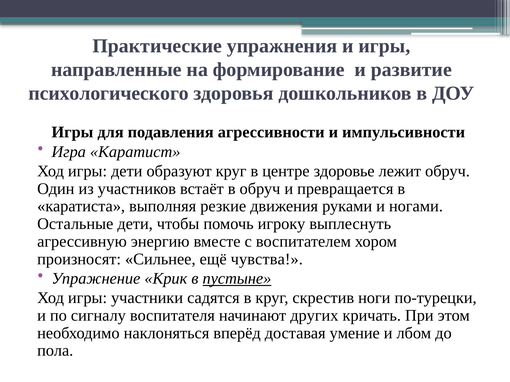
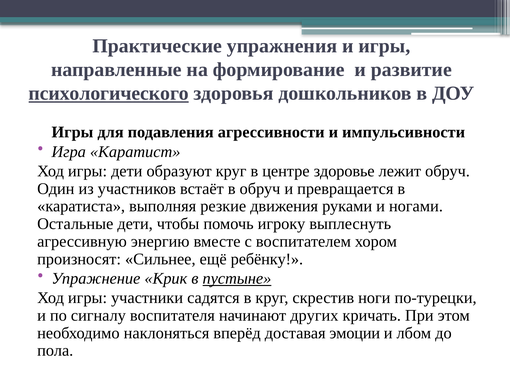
психологического underline: none -> present
чувства: чувства -> ребёнку
умение: умение -> эмоции
